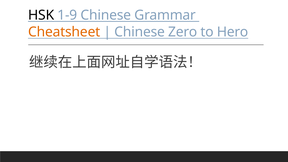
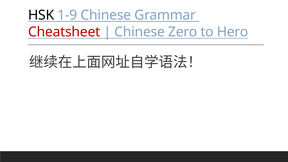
Cheatsheet colour: orange -> red
